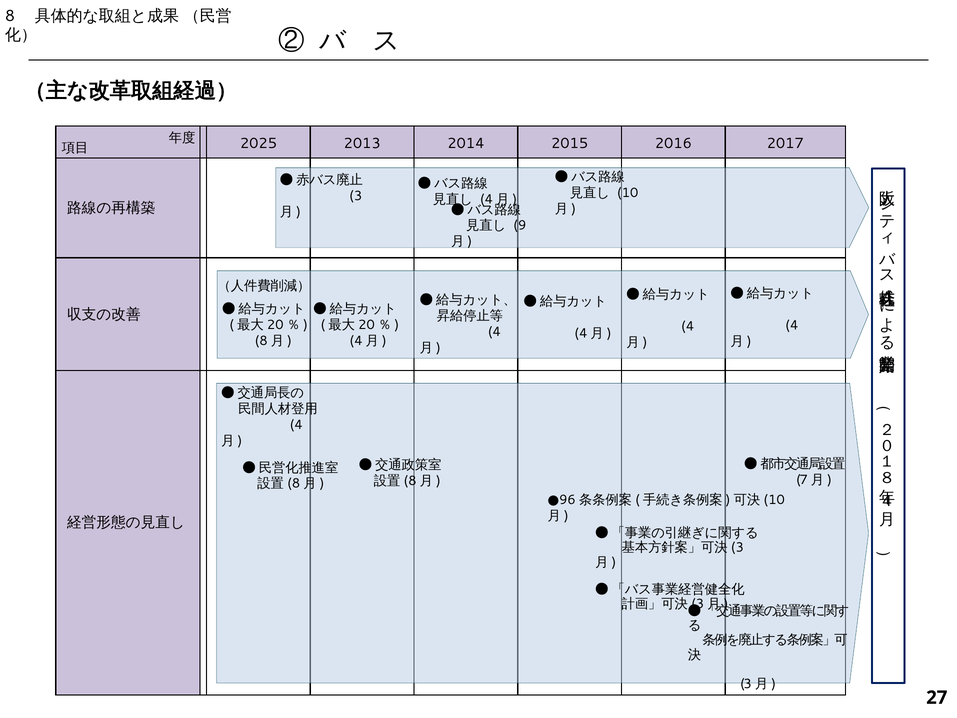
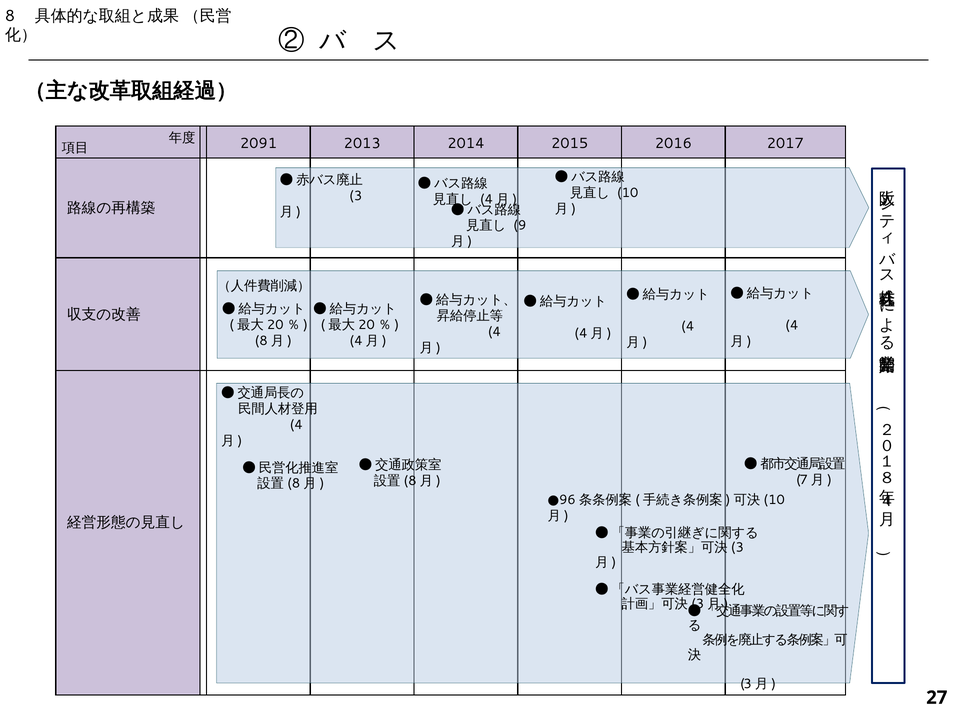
2025: 2025 -> 2091
